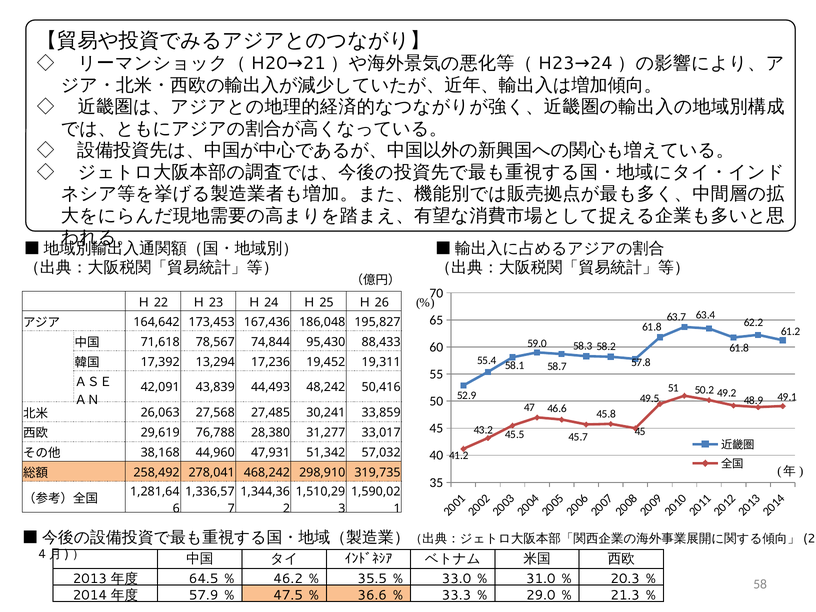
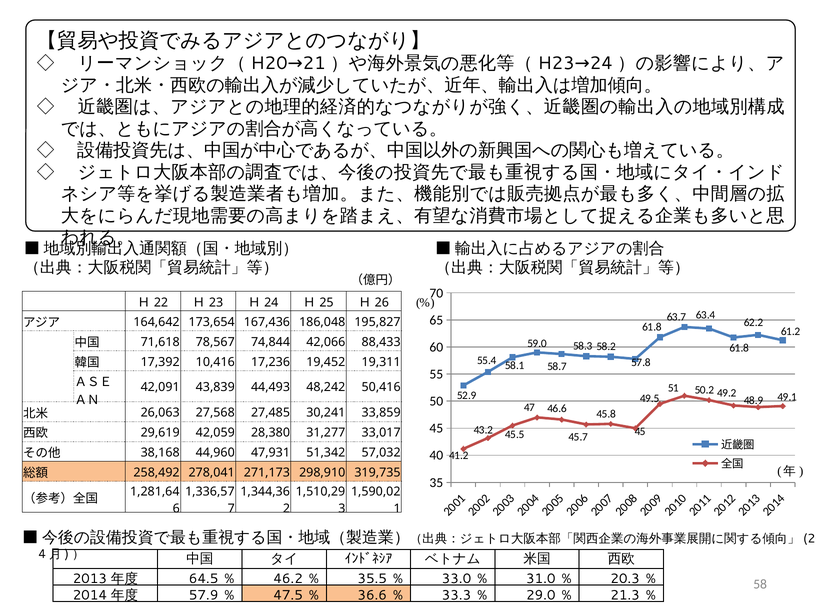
173,453: 173,453 -> 173,654
95,430: 95,430 -> 42,066
13,294: 13,294 -> 10,416
76,788: 76,788 -> 42,059
468,242: 468,242 -> 271,173
